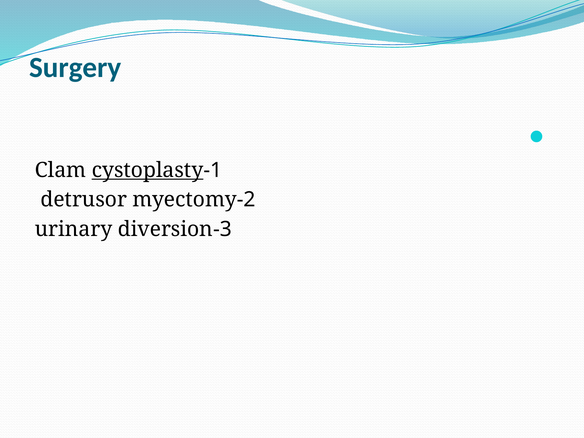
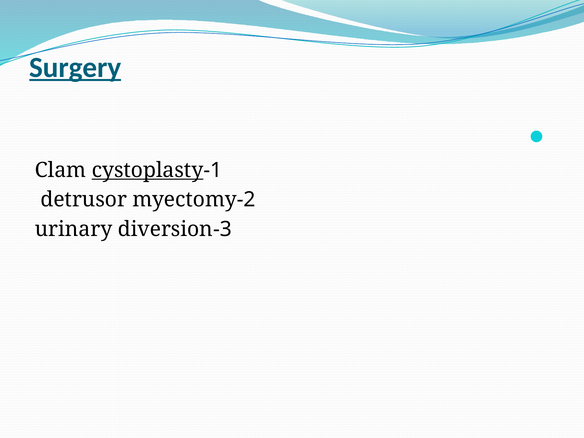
Surgery underline: none -> present
